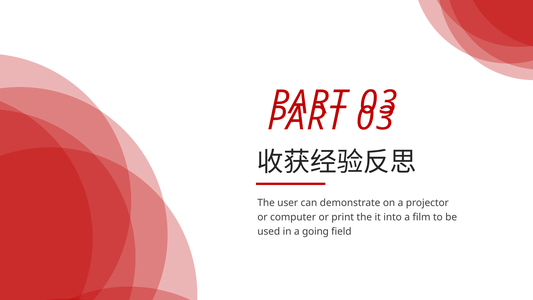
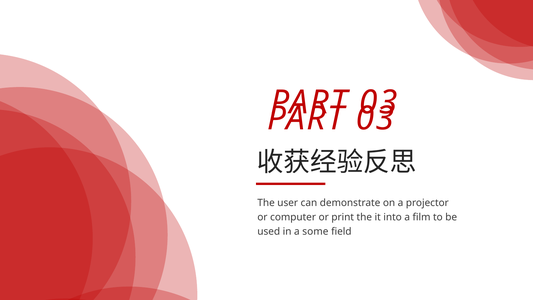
going: going -> some
